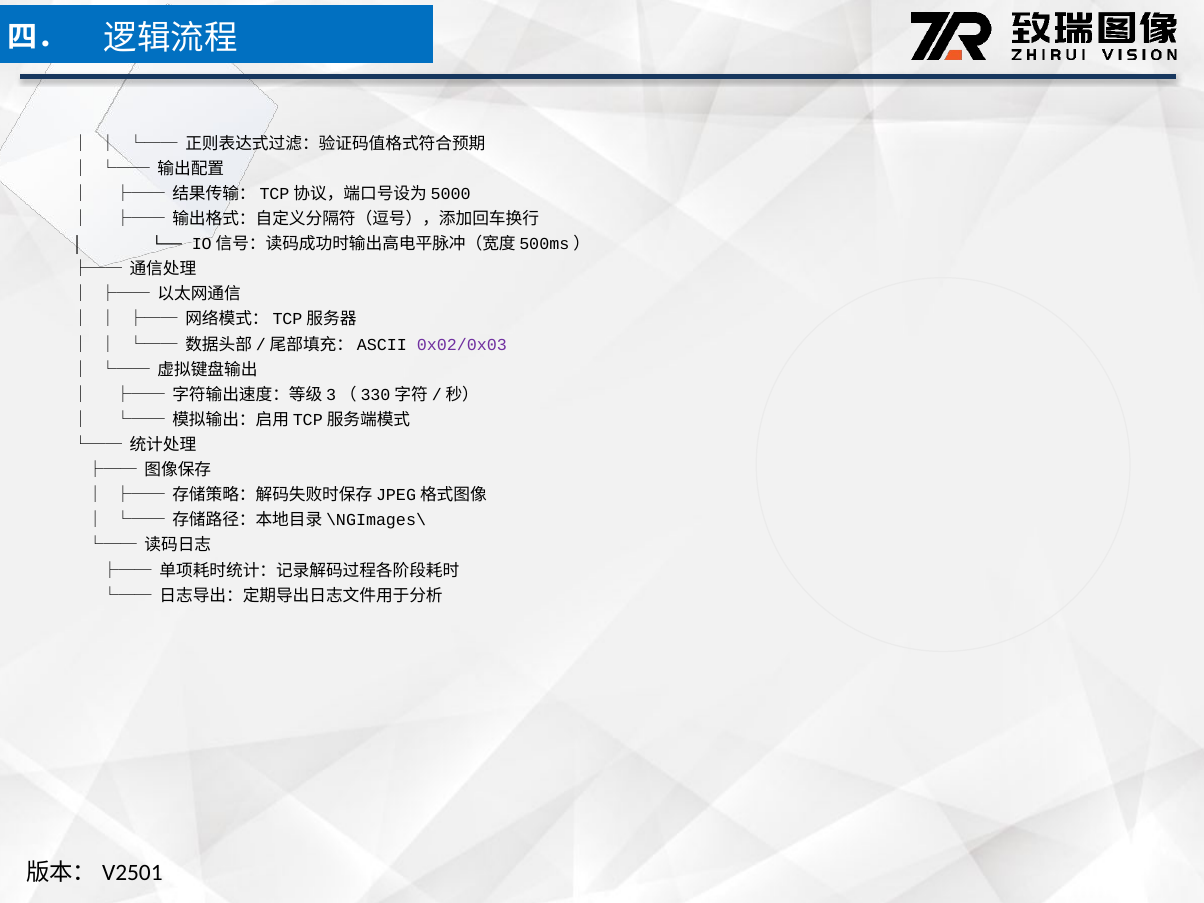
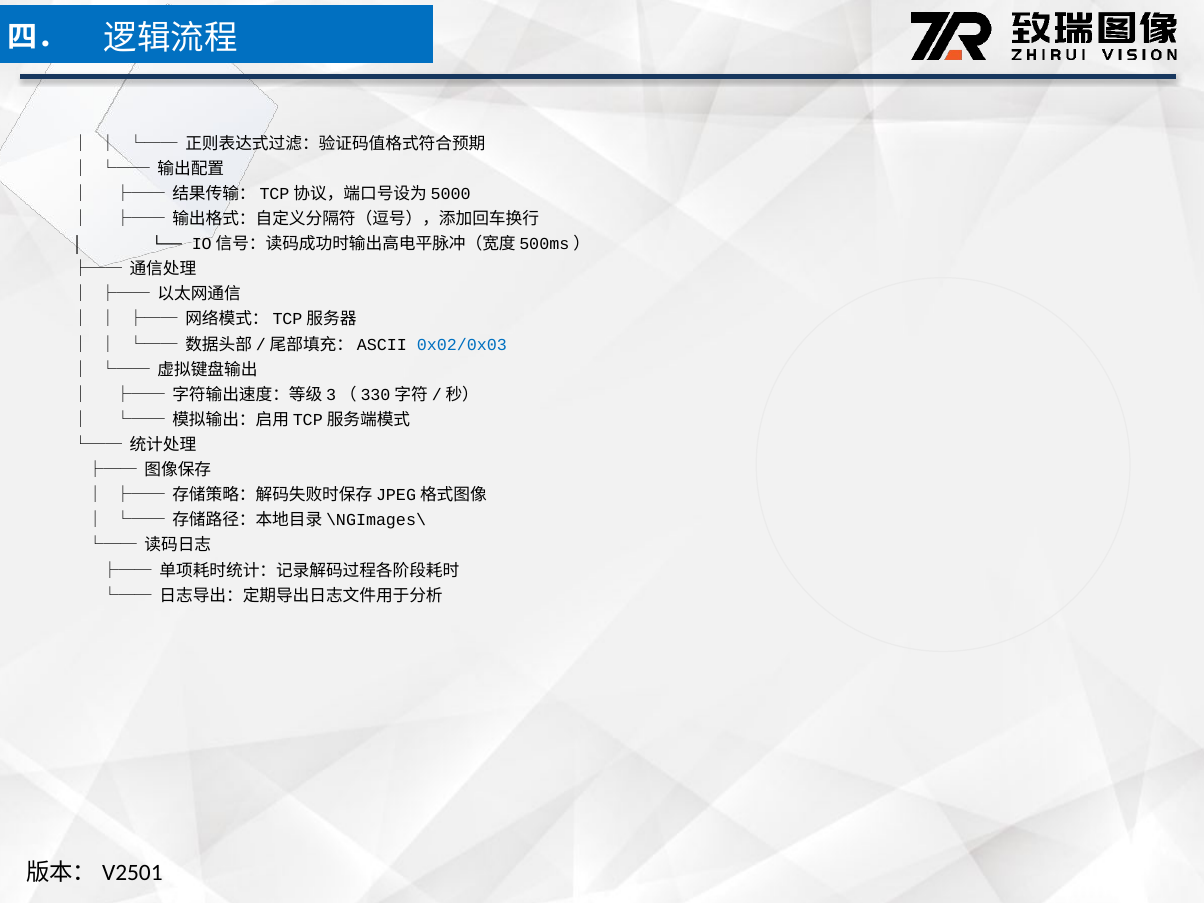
0x02/0x03 colour: purple -> blue
